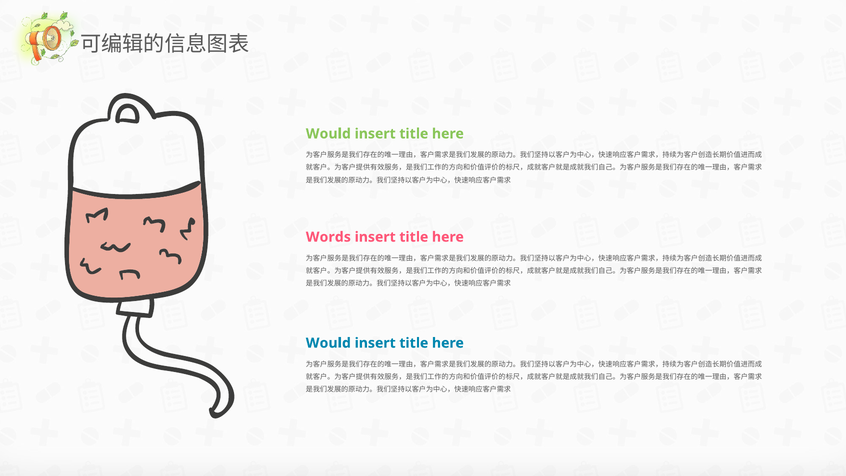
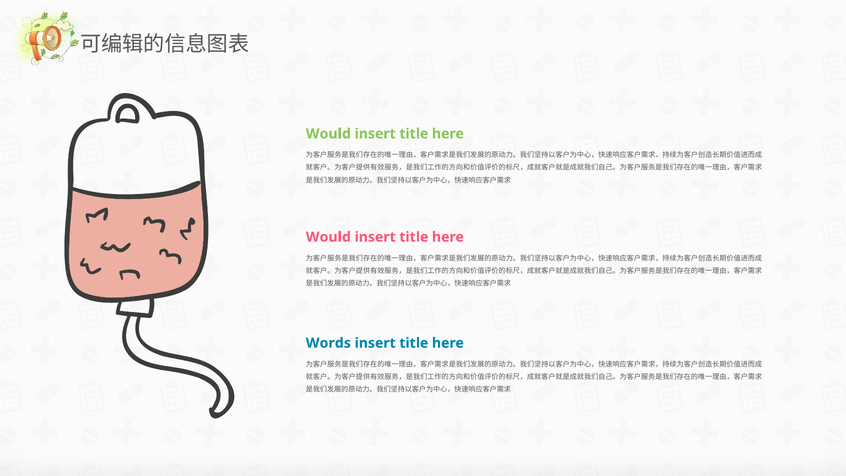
Words at (328, 237): Words -> Would
Would at (328, 343): Would -> Words
